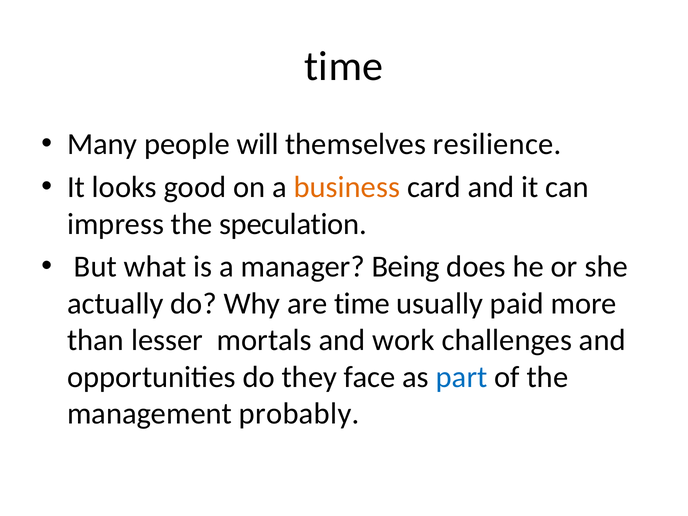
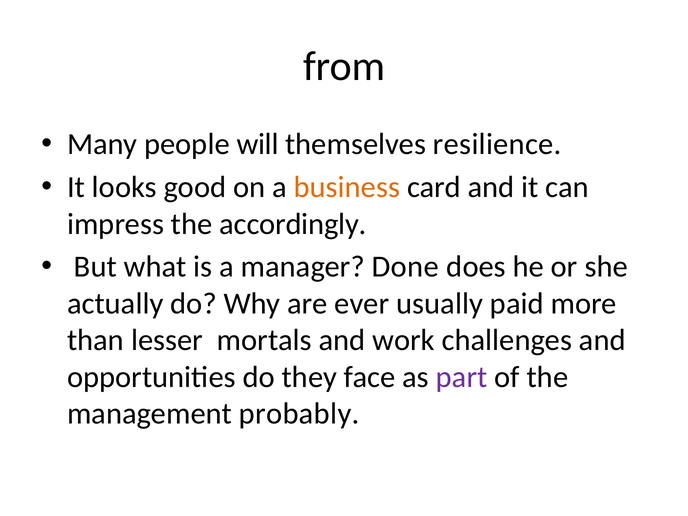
time at (344, 67): time -> from
speculation: speculation -> accordingly
Being: Being -> Done
are time: time -> ever
part colour: blue -> purple
